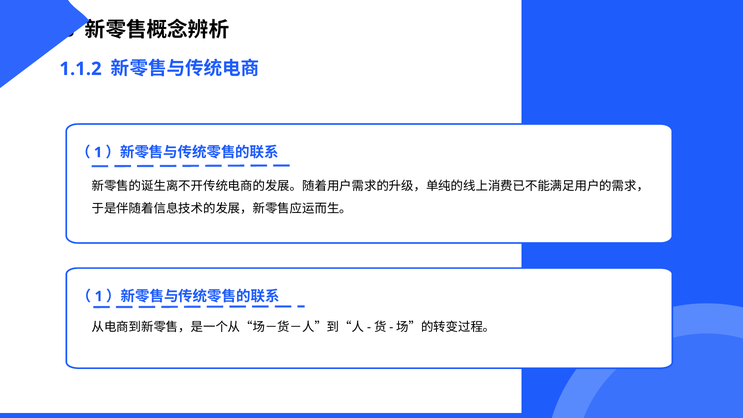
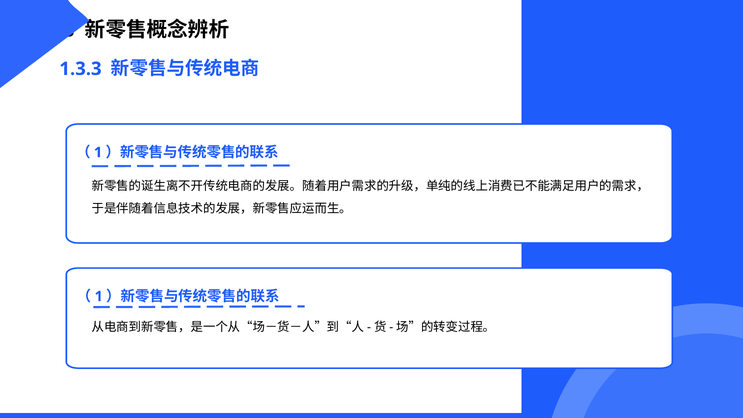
1.1.2: 1.1.2 -> 1.3.3
